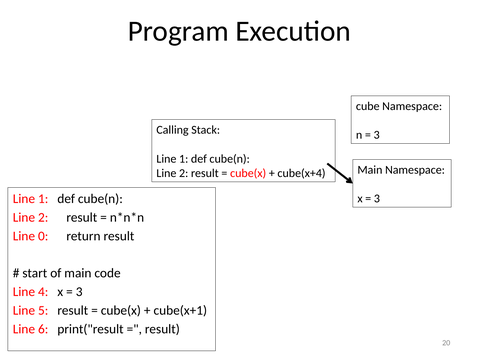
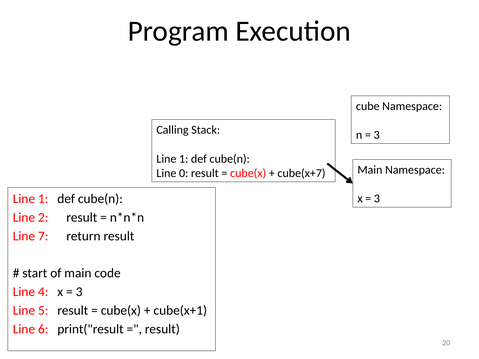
2 at (184, 173): 2 -> 0
cube(x+4: cube(x+4 -> cube(x+7
0: 0 -> 7
